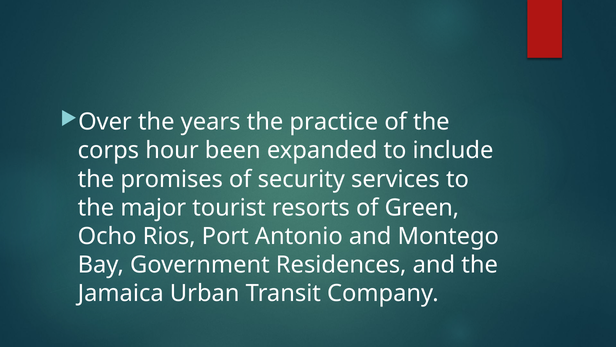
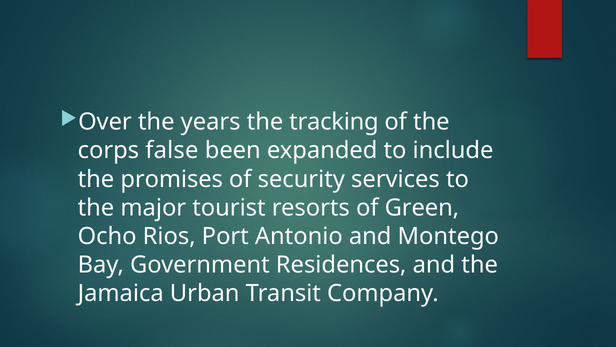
practice: practice -> tracking
hour: hour -> false
